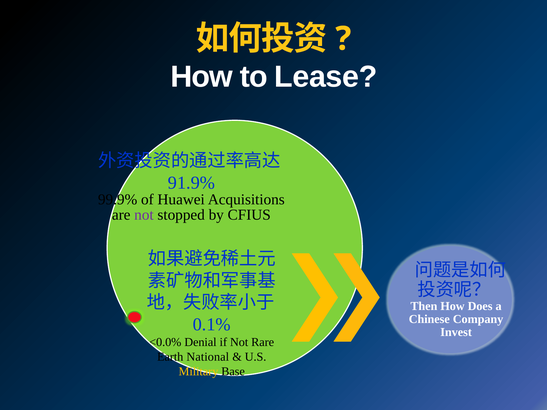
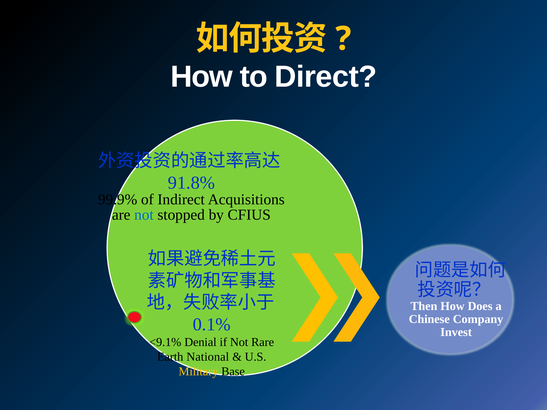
Lease: Lease -> Direct
91.9%: 91.9% -> 91.8%
Huawei: Huawei -> Indirect
not at (144, 215) colour: purple -> blue
<0.0%: <0.0% -> <9.1%
